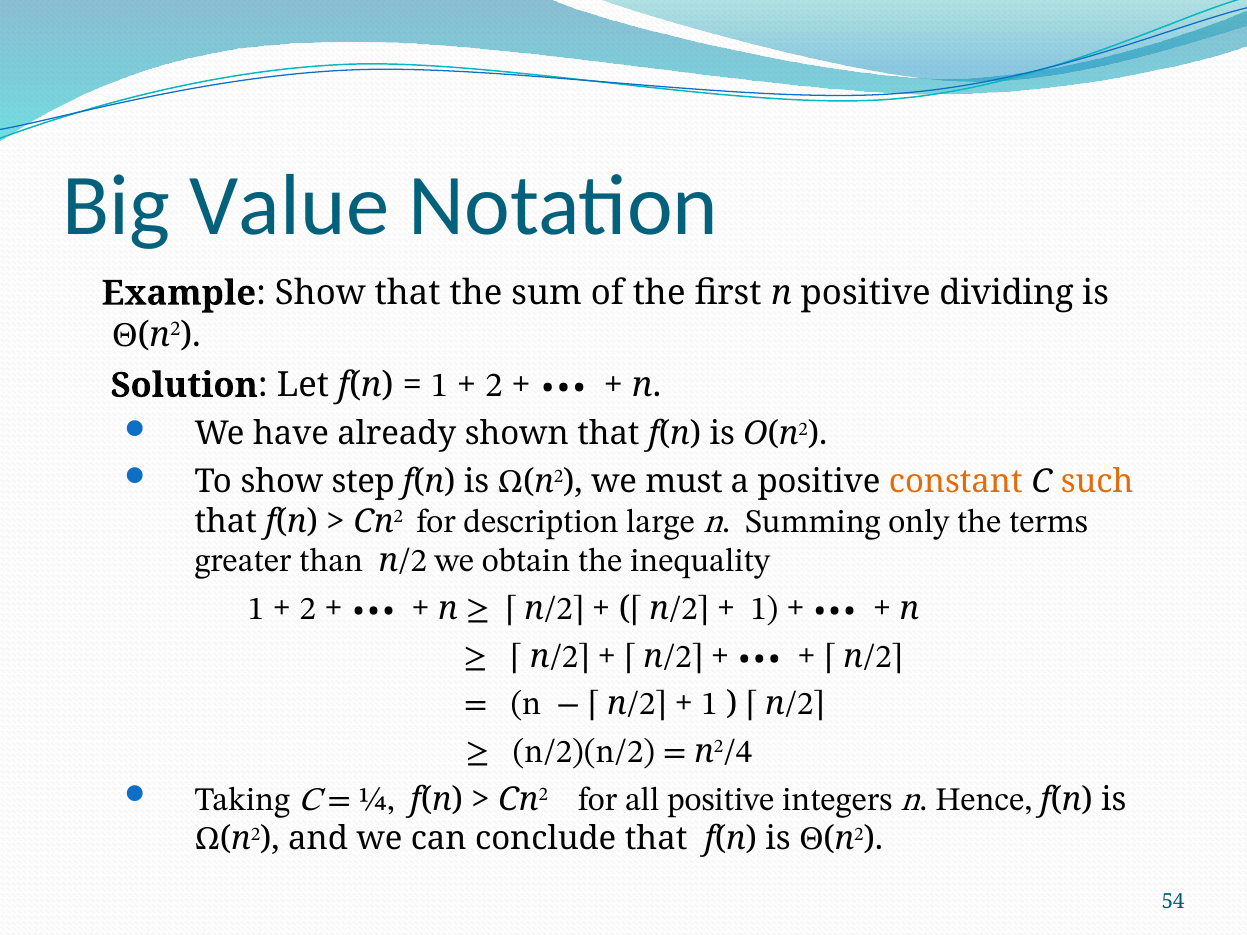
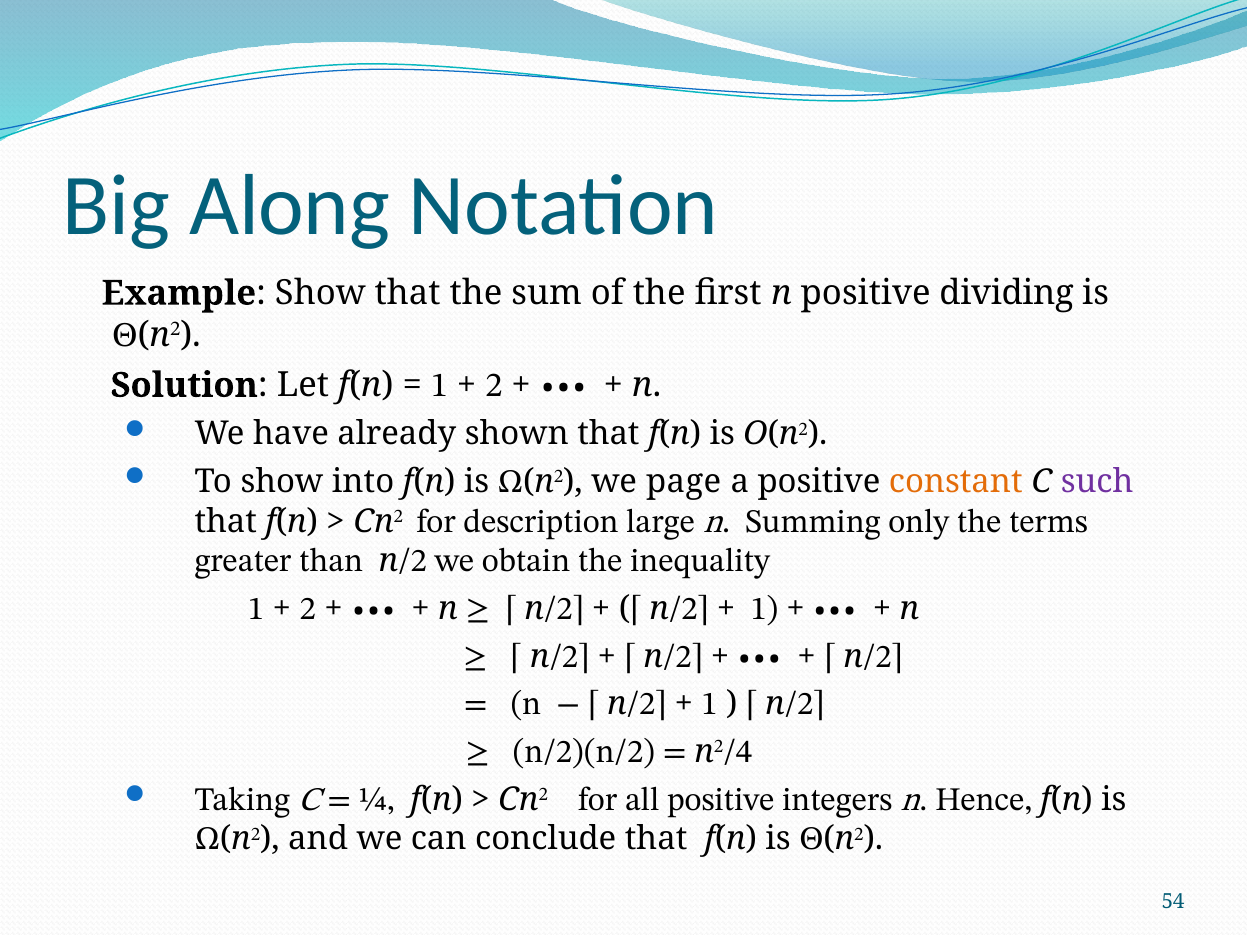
Value: Value -> Along
step: step -> into
must: must -> page
such colour: orange -> purple
